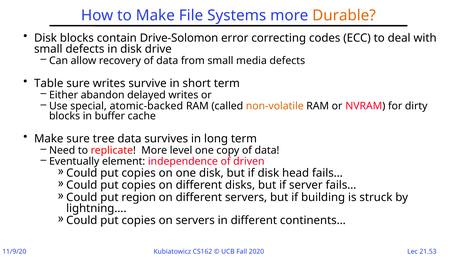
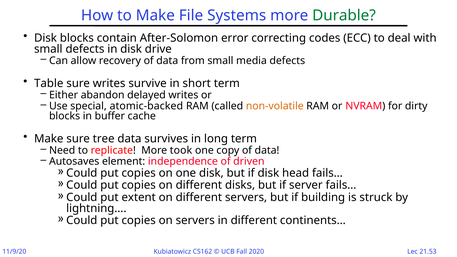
Durable colour: orange -> green
Drive-Solomon: Drive-Solomon -> After-Solomon
level: level -> took
Eventually: Eventually -> Autosaves
region: region -> extent
